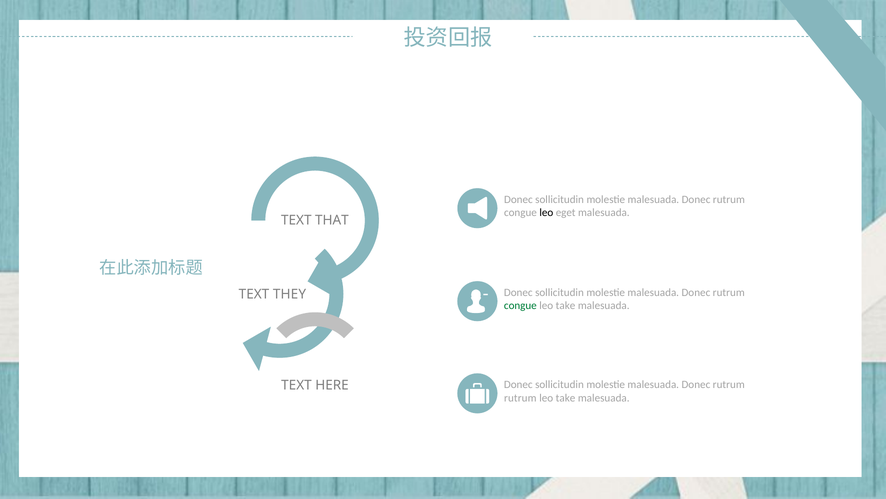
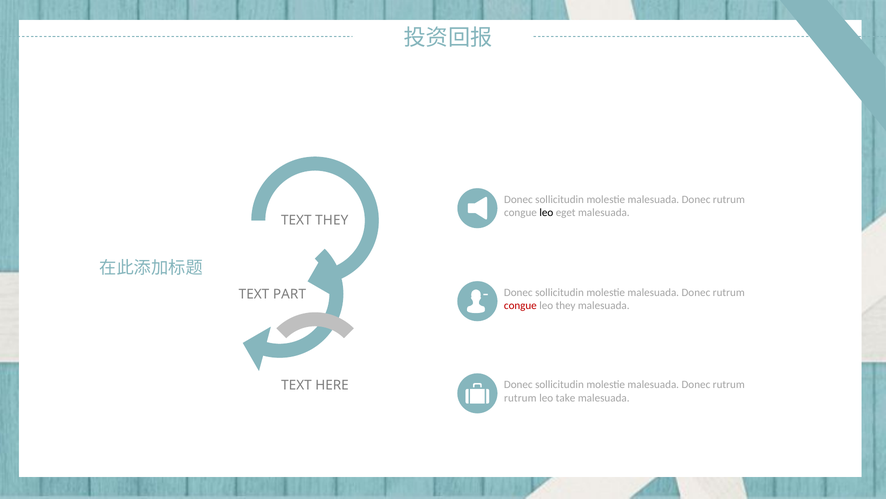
TEXT THAT: THAT -> THEY
THEY: THEY -> PART
congue at (520, 305) colour: green -> red
take at (566, 305): take -> they
